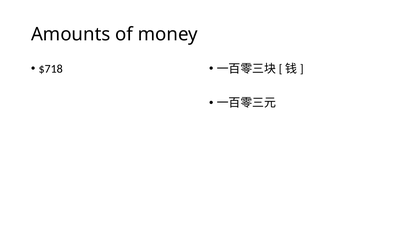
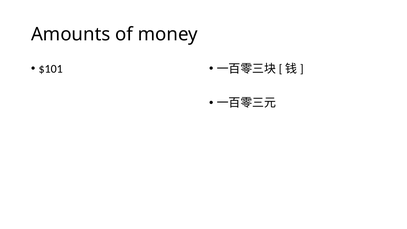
$718: $718 -> $101
